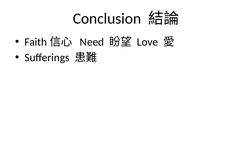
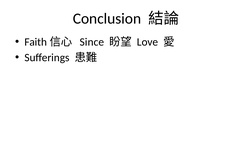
Need: Need -> Since
